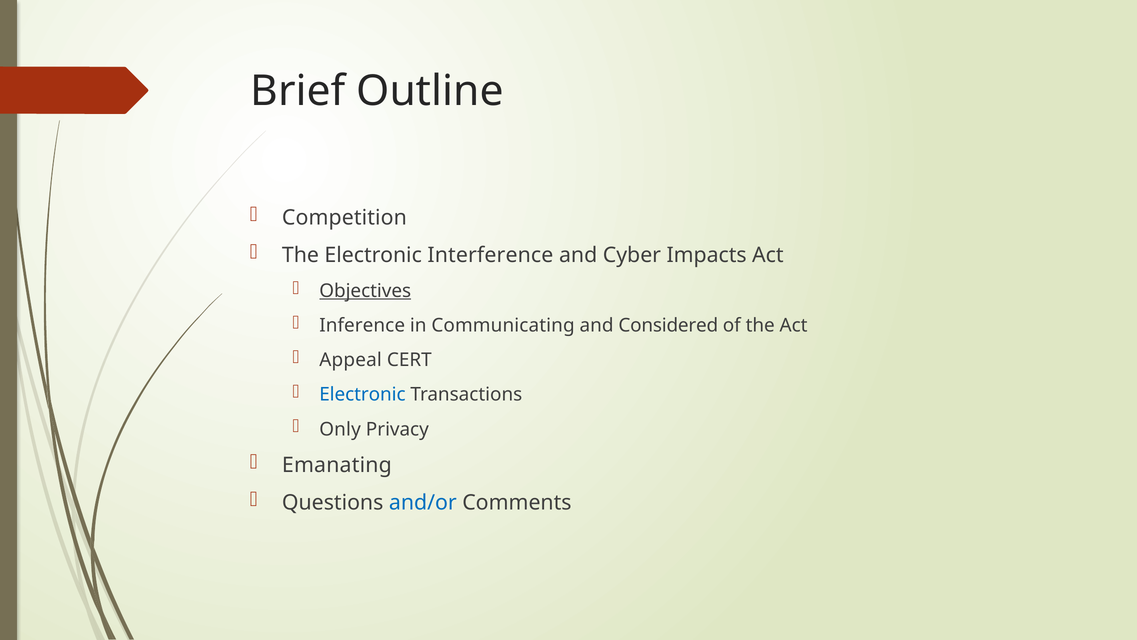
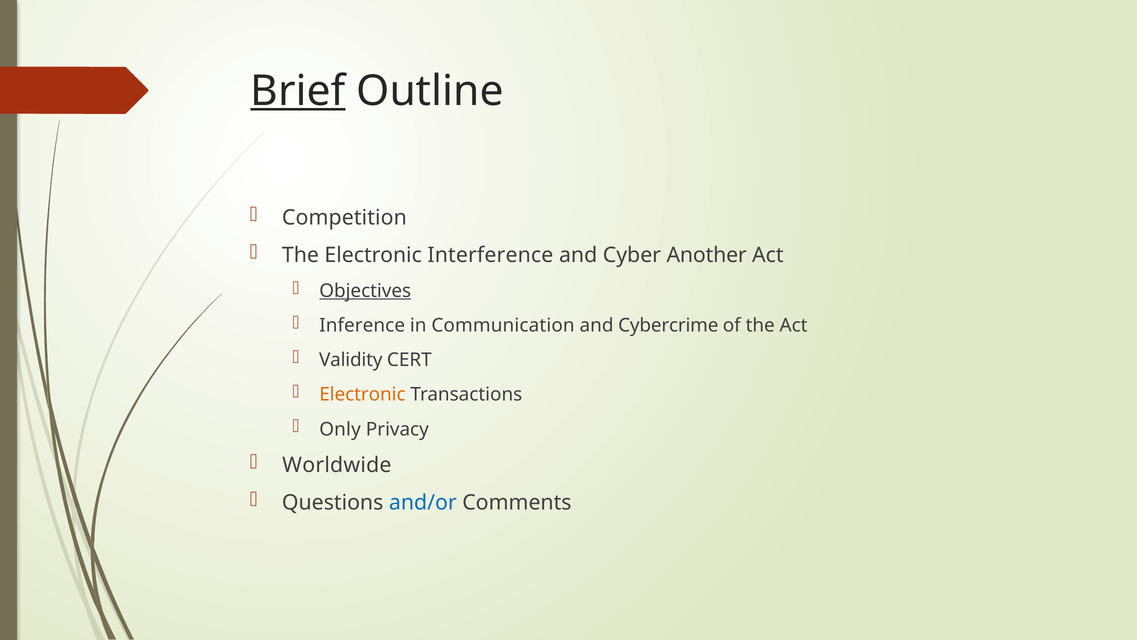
Brief underline: none -> present
Impacts: Impacts -> Another
Communicating: Communicating -> Communication
Considered: Considered -> Cybercrime
Appeal: Appeal -> Validity
Electronic at (362, 394) colour: blue -> orange
Emanating: Emanating -> Worldwide
